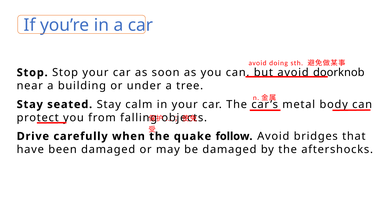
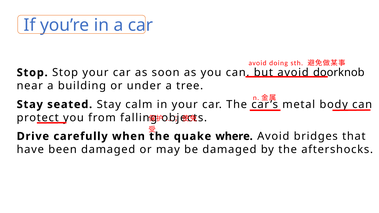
follow: follow -> where
